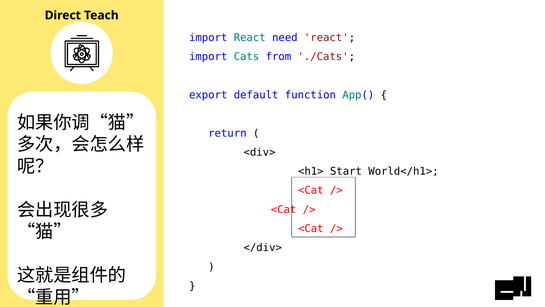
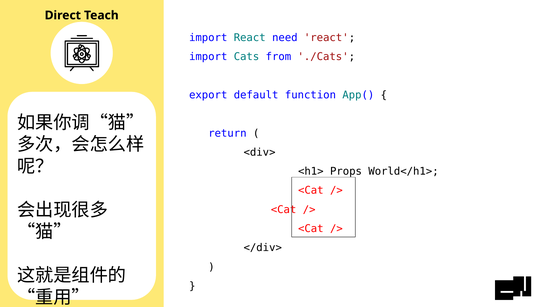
Start: Start -> Props
